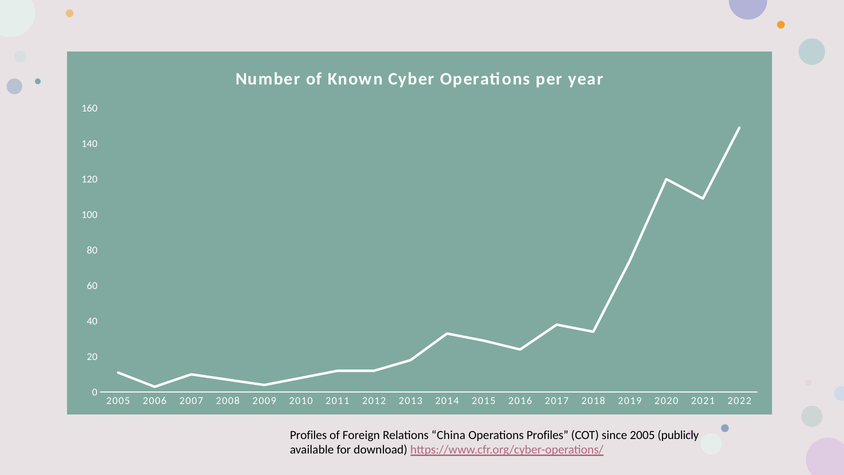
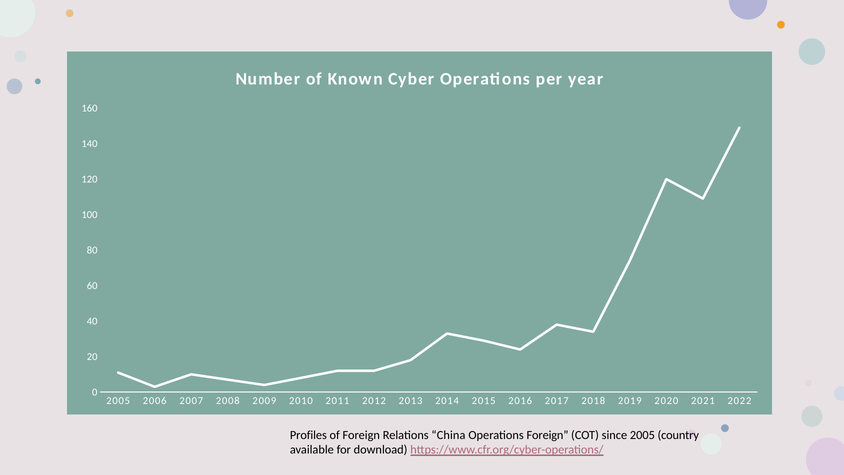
Operations Profiles: Profiles -> Foreign
publicly: publicly -> country
